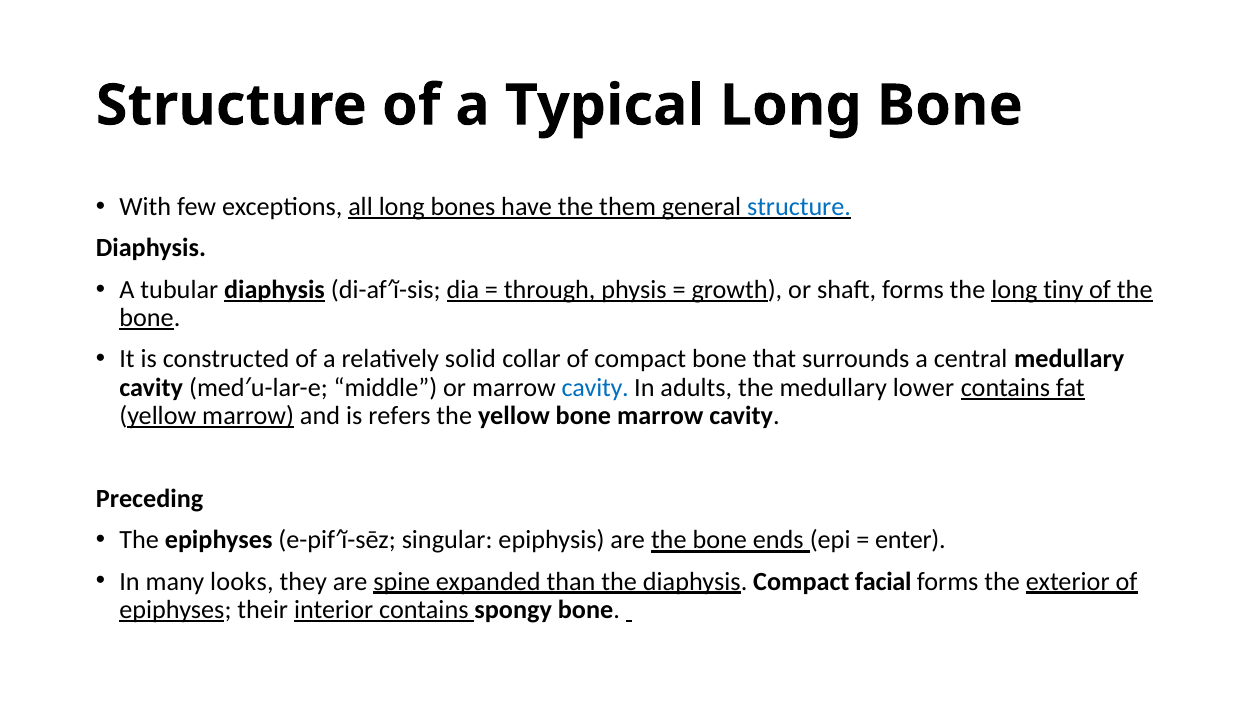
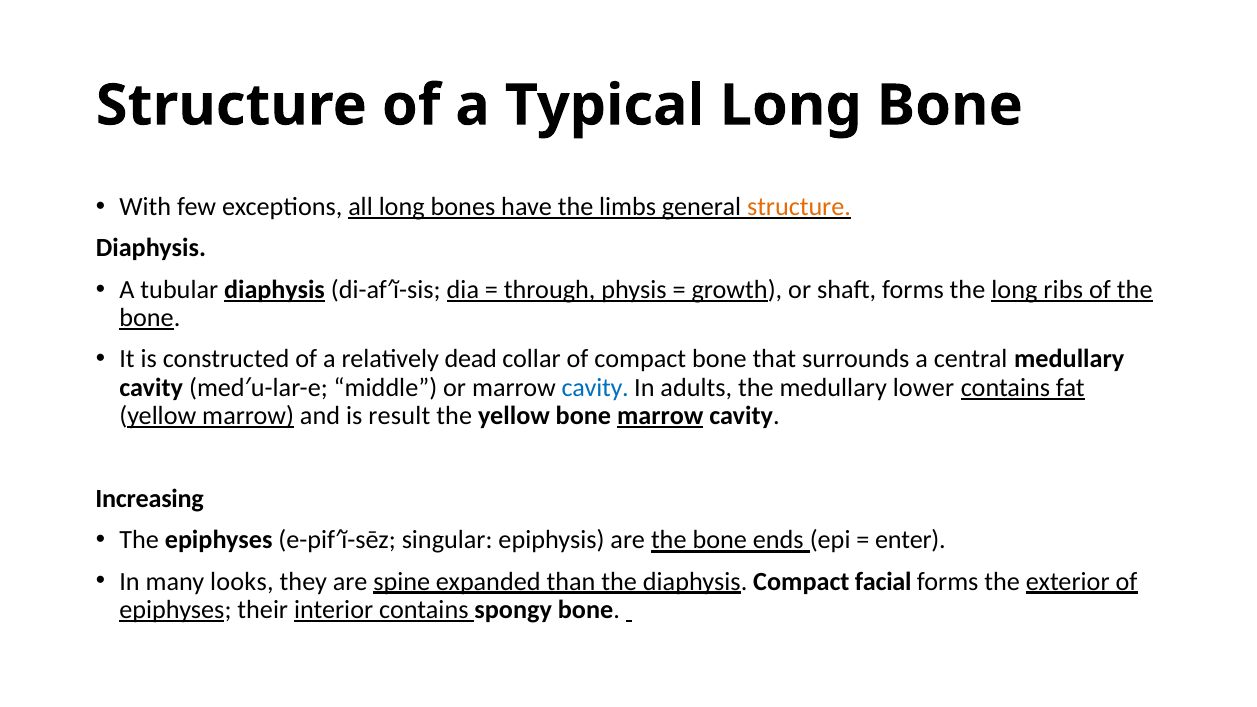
them: them -> limbs
structure at (799, 207) colour: blue -> orange
tiny: tiny -> ribs
solid: solid -> dead
refers: refers -> result
marrow at (660, 416) underline: none -> present
Preceding: Preceding -> Increasing
